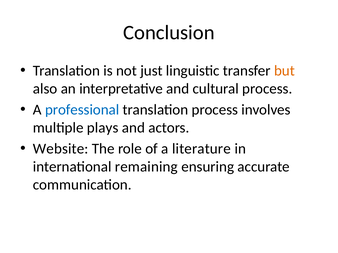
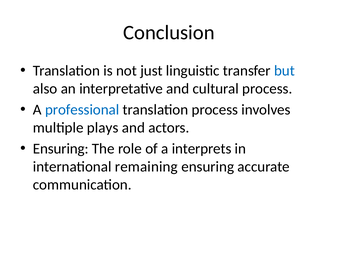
but colour: orange -> blue
Website at (61, 149): Website -> Ensuring
literature: literature -> interprets
